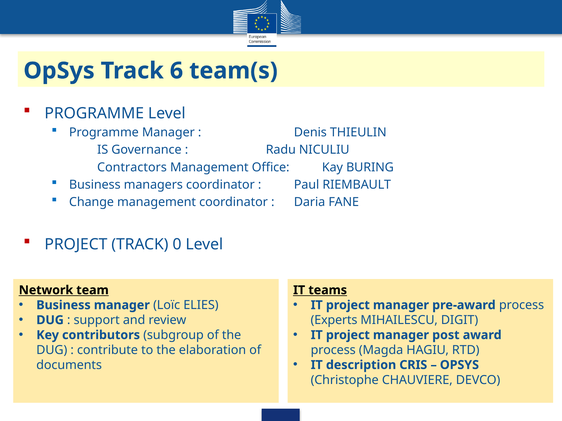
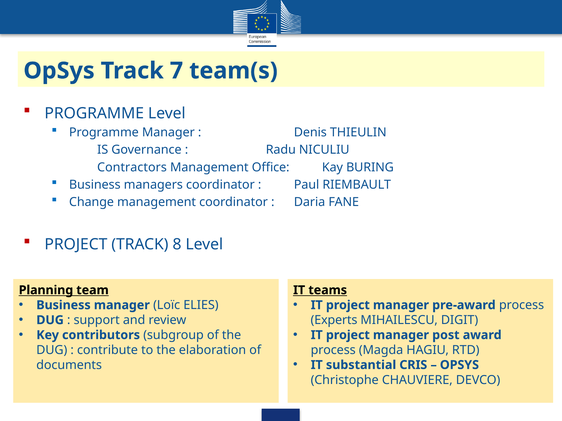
6: 6 -> 7
0: 0 -> 8
Network: Network -> Planning
description: description -> substantial
